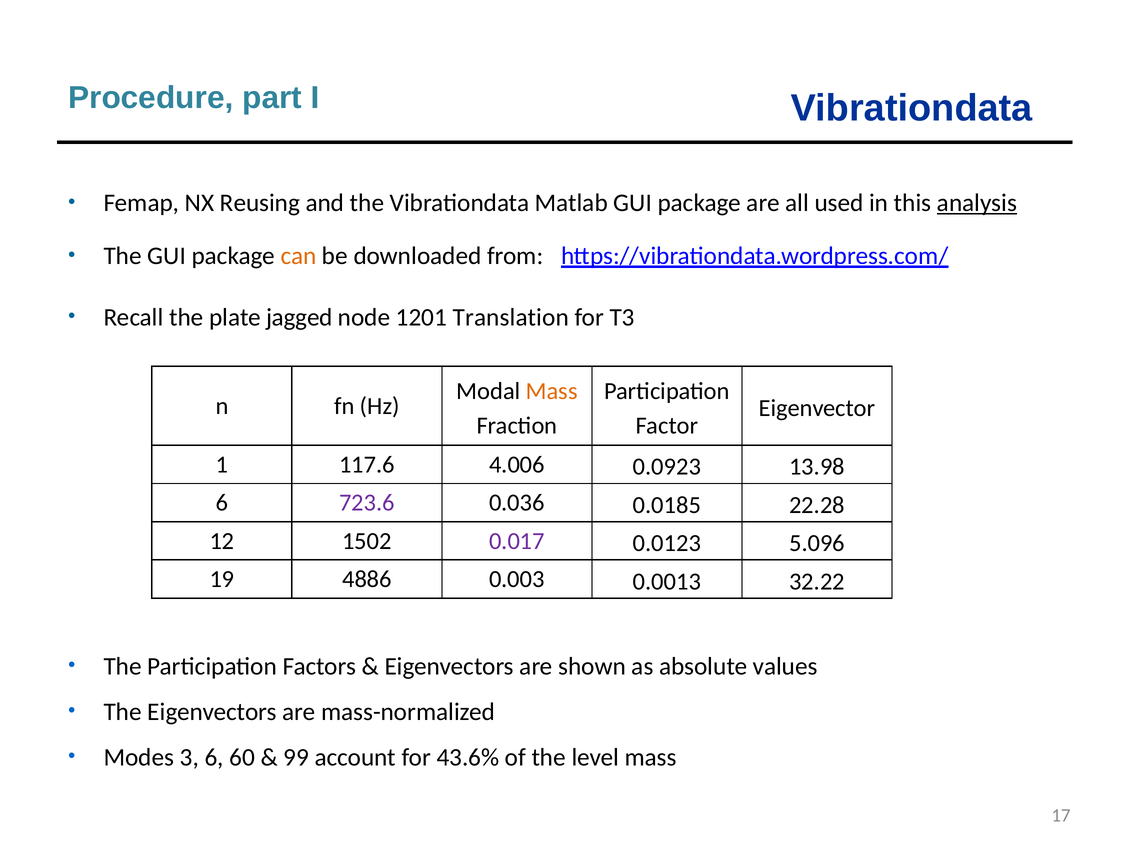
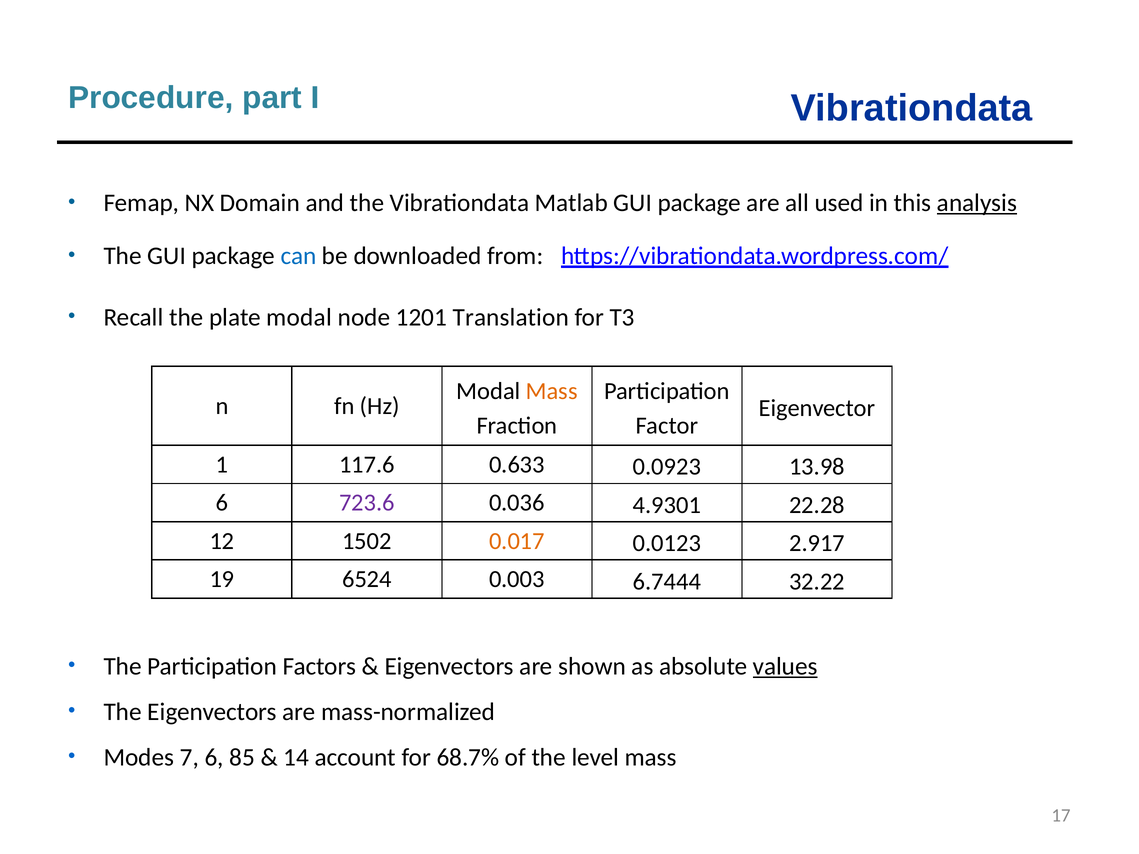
Reusing: Reusing -> Domain
can colour: orange -> blue
plate jagged: jagged -> modal
4.006: 4.006 -> 0.633
0.0185: 0.0185 -> 4.9301
0.017 colour: purple -> orange
5.096: 5.096 -> 2.917
4886: 4886 -> 6524
0.0013: 0.0013 -> 6.7444
values underline: none -> present
3: 3 -> 7
60: 60 -> 85
99: 99 -> 14
43.6%: 43.6% -> 68.7%
